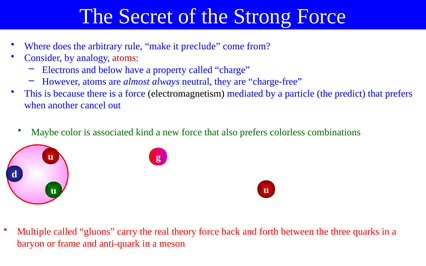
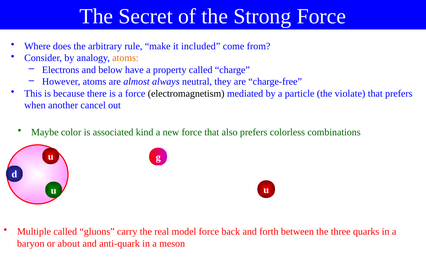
preclude: preclude -> included
atoms at (125, 58) colour: red -> orange
predict: predict -> violate
theory: theory -> model
frame: frame -> about
